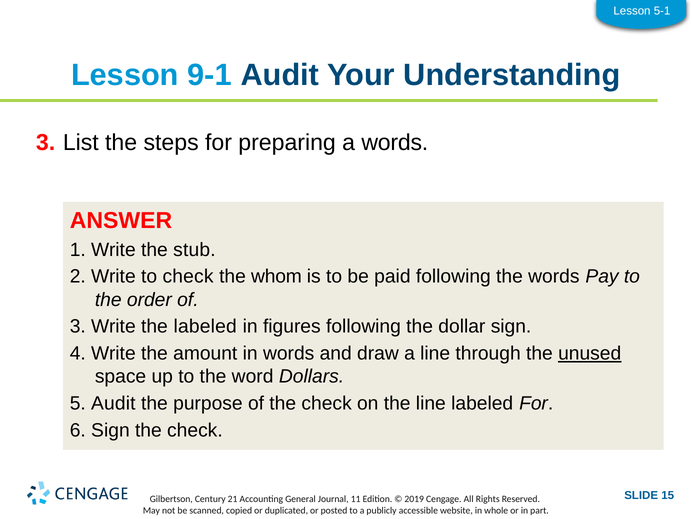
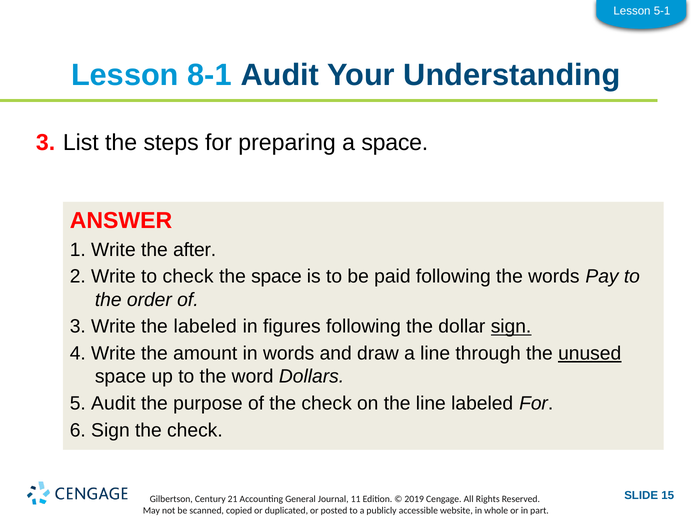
9-1: 9-1 -> 8-1
a words: words -> space
stub: stub -> after
the whom: whom -> space
sign at (511, 327) underline: none -> present
